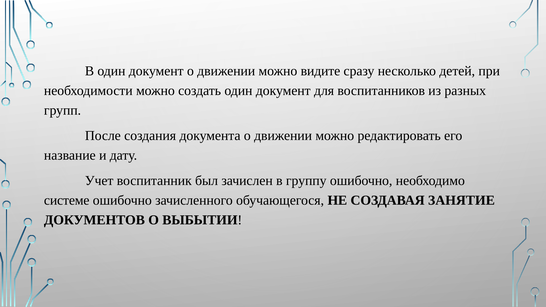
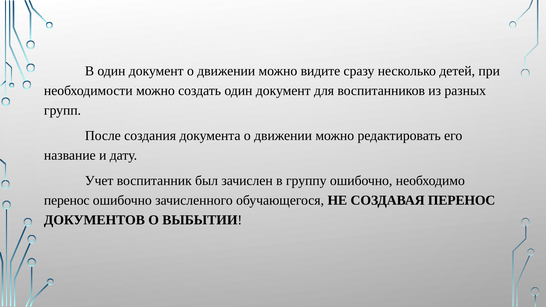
системе at (67, 200): системе -> перенос
СОЗДАВАЯ ЗАНЯТИЕ: ЗАНЯТИЕ -> ПЕРЕНОС
